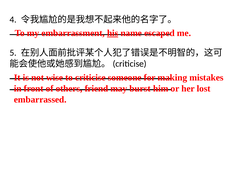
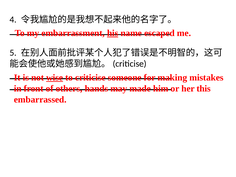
wise underline: none -> present
friend: friend -> hands
burst: burst -> made
lost: lost -> this
